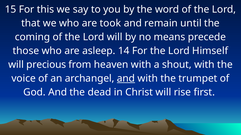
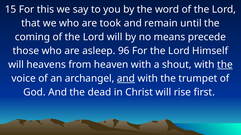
14: 14 -> 96
precious: precious -> heavens
the at (225, 65) underline: none -> present
